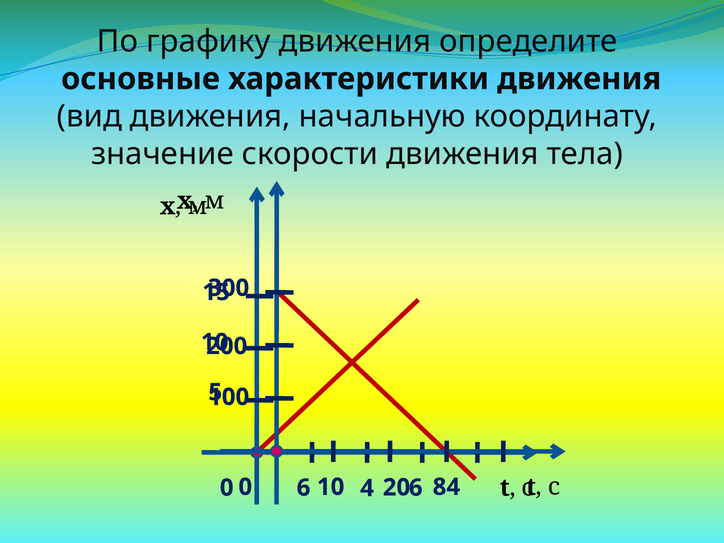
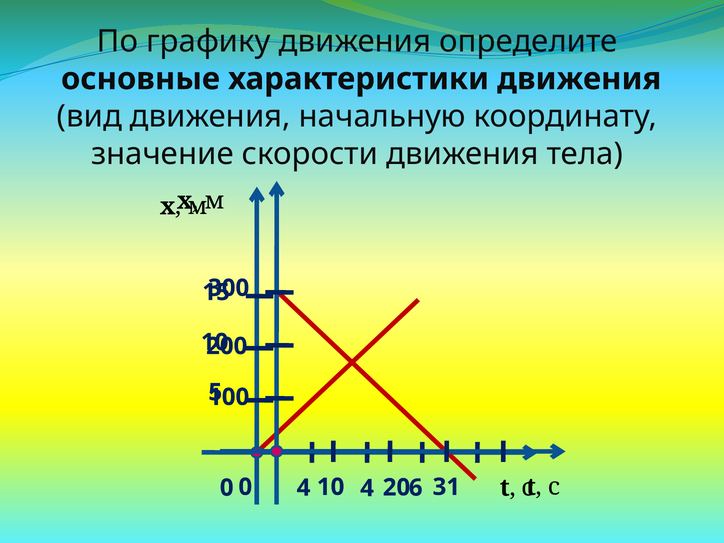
84: 84 -> 31
0 6: 6 -> 4
